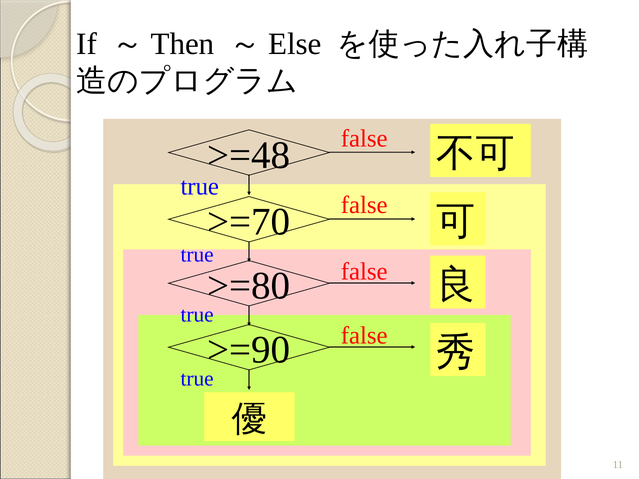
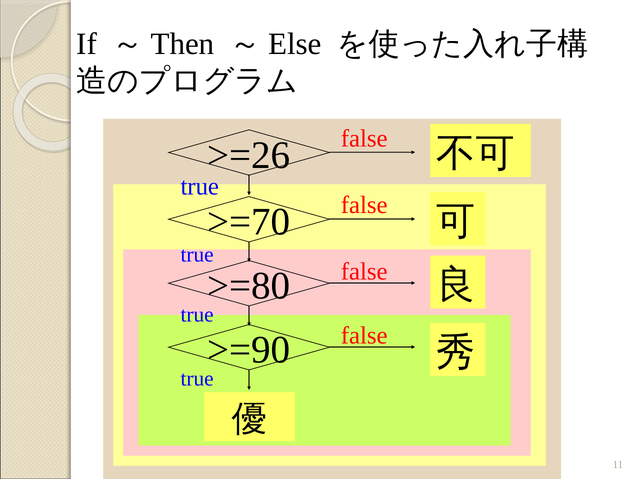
>=48: >=48 -> >=26
